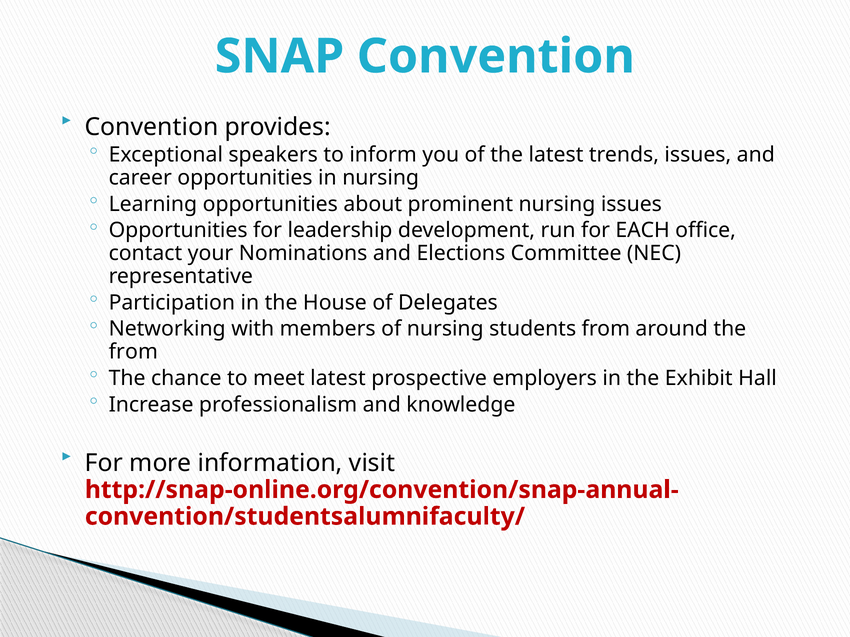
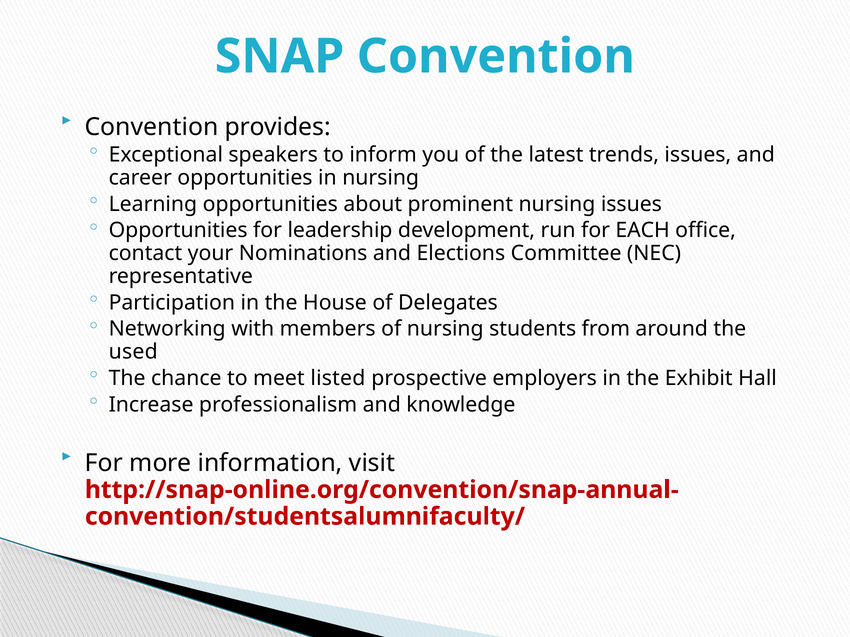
from at (133, 352): from -> used
meet latest: latest -> listed
